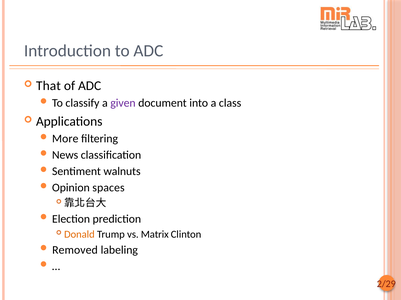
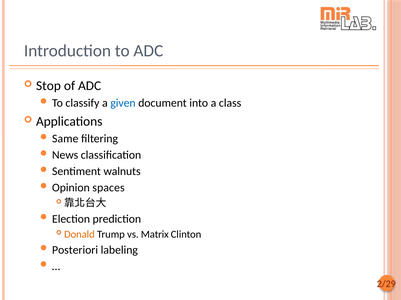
That: That -> Stop
given colour: purple -> blue
More: More -> Same
Removed: Removed -> Posteriori
